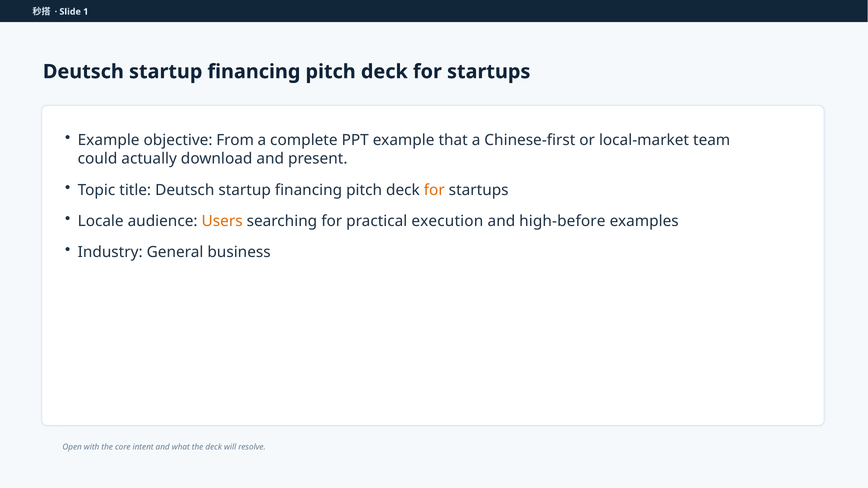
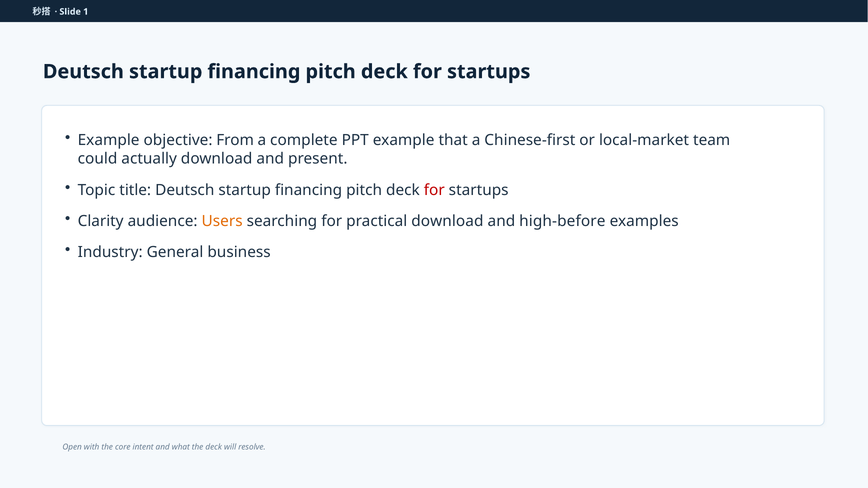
for at (434, 190) colour: orange -> red
Locale: Locale -> Clarity
practical execution: execution -> download
